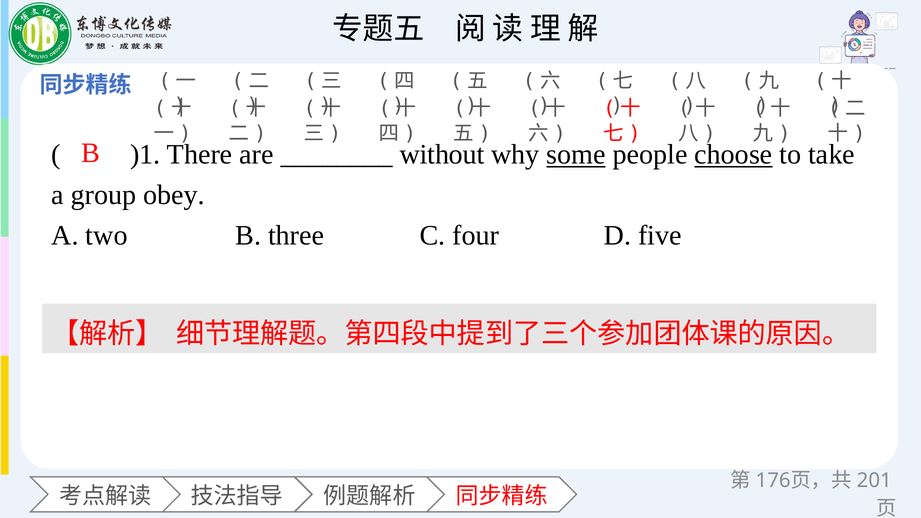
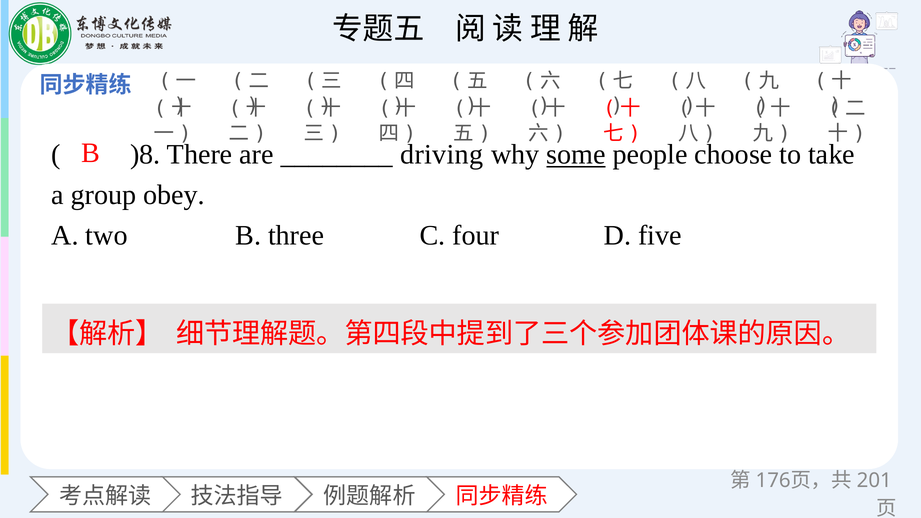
)1: )1 -> )8
without: without -> driving
choose underline: present -> none
